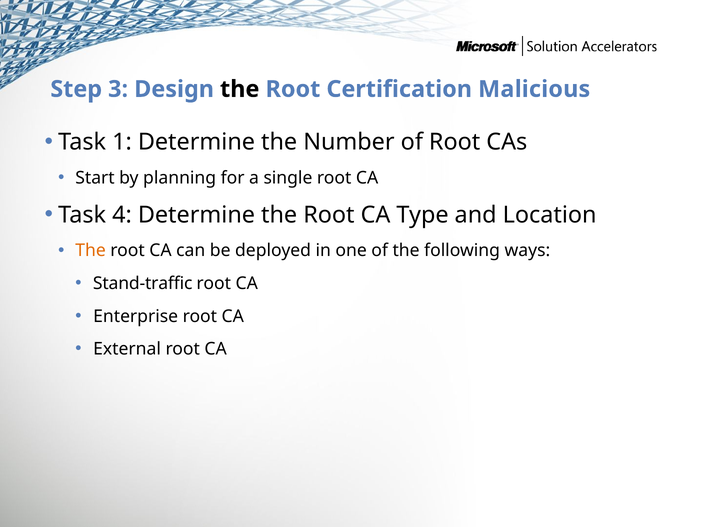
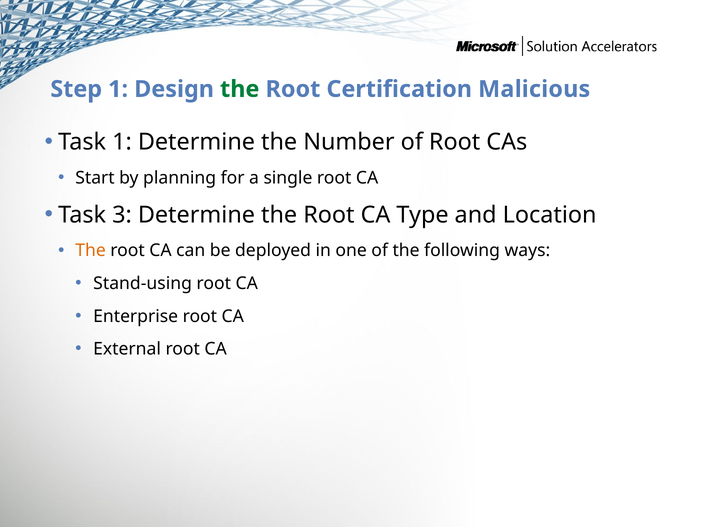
Step 3: 3 -> 1
the at (240, 89) colour: black -> green
4: 4 -> 3
Stand-traffic: Stand-traffic -> Stand-using
